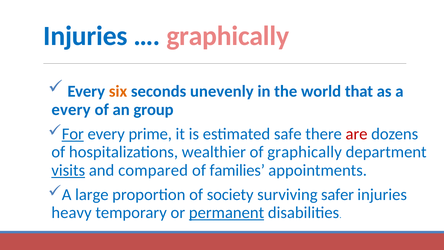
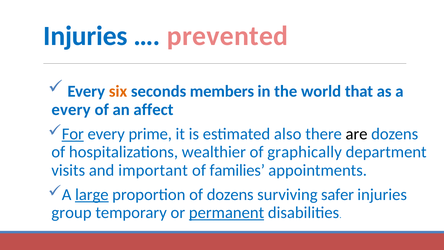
graphically at (228, 36): graphically -> prevented
unevenly: unevenly -> members
group: group -> affect
safe: safe -> also
are colour: red -> black
visits underline: present -> none
compared: compared -> important
large underline: none -> present
of society: society -> dozens
heavy: heavy -> group
